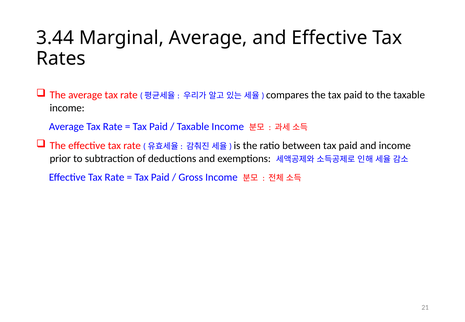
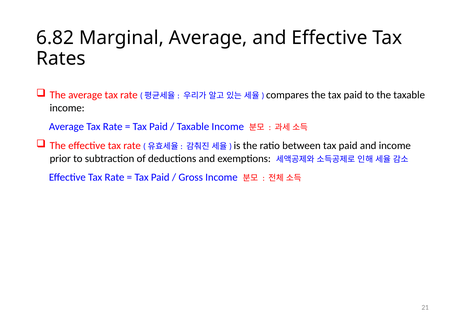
3.44: 3.44 -> 6.82
